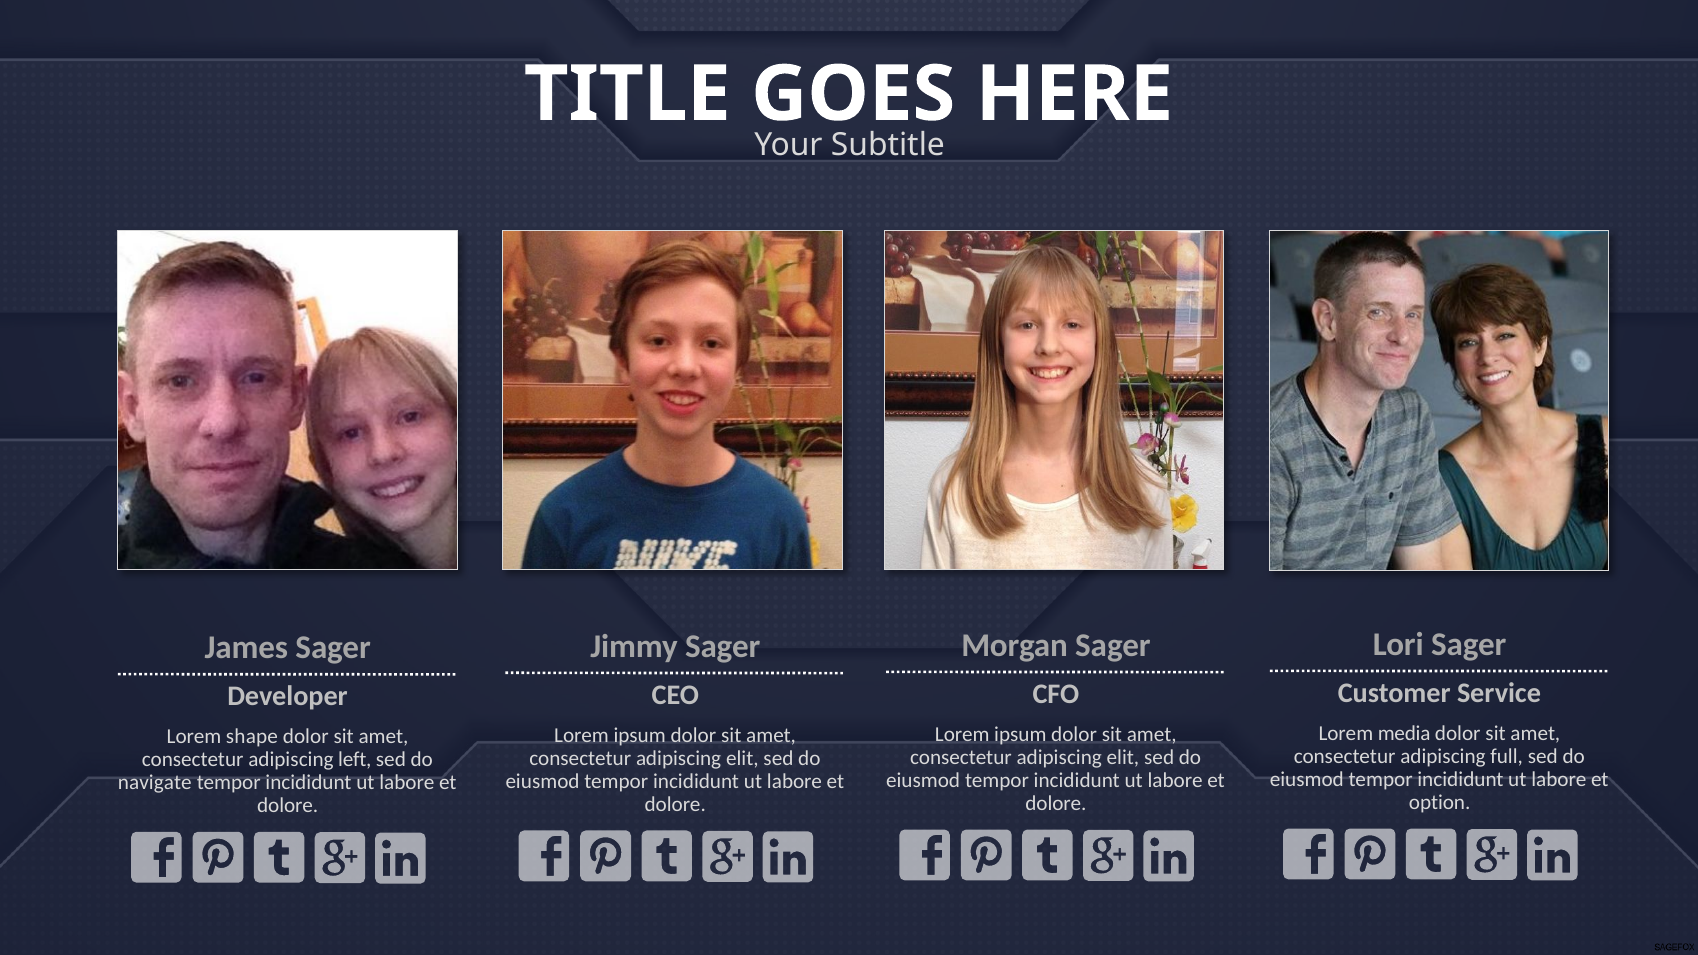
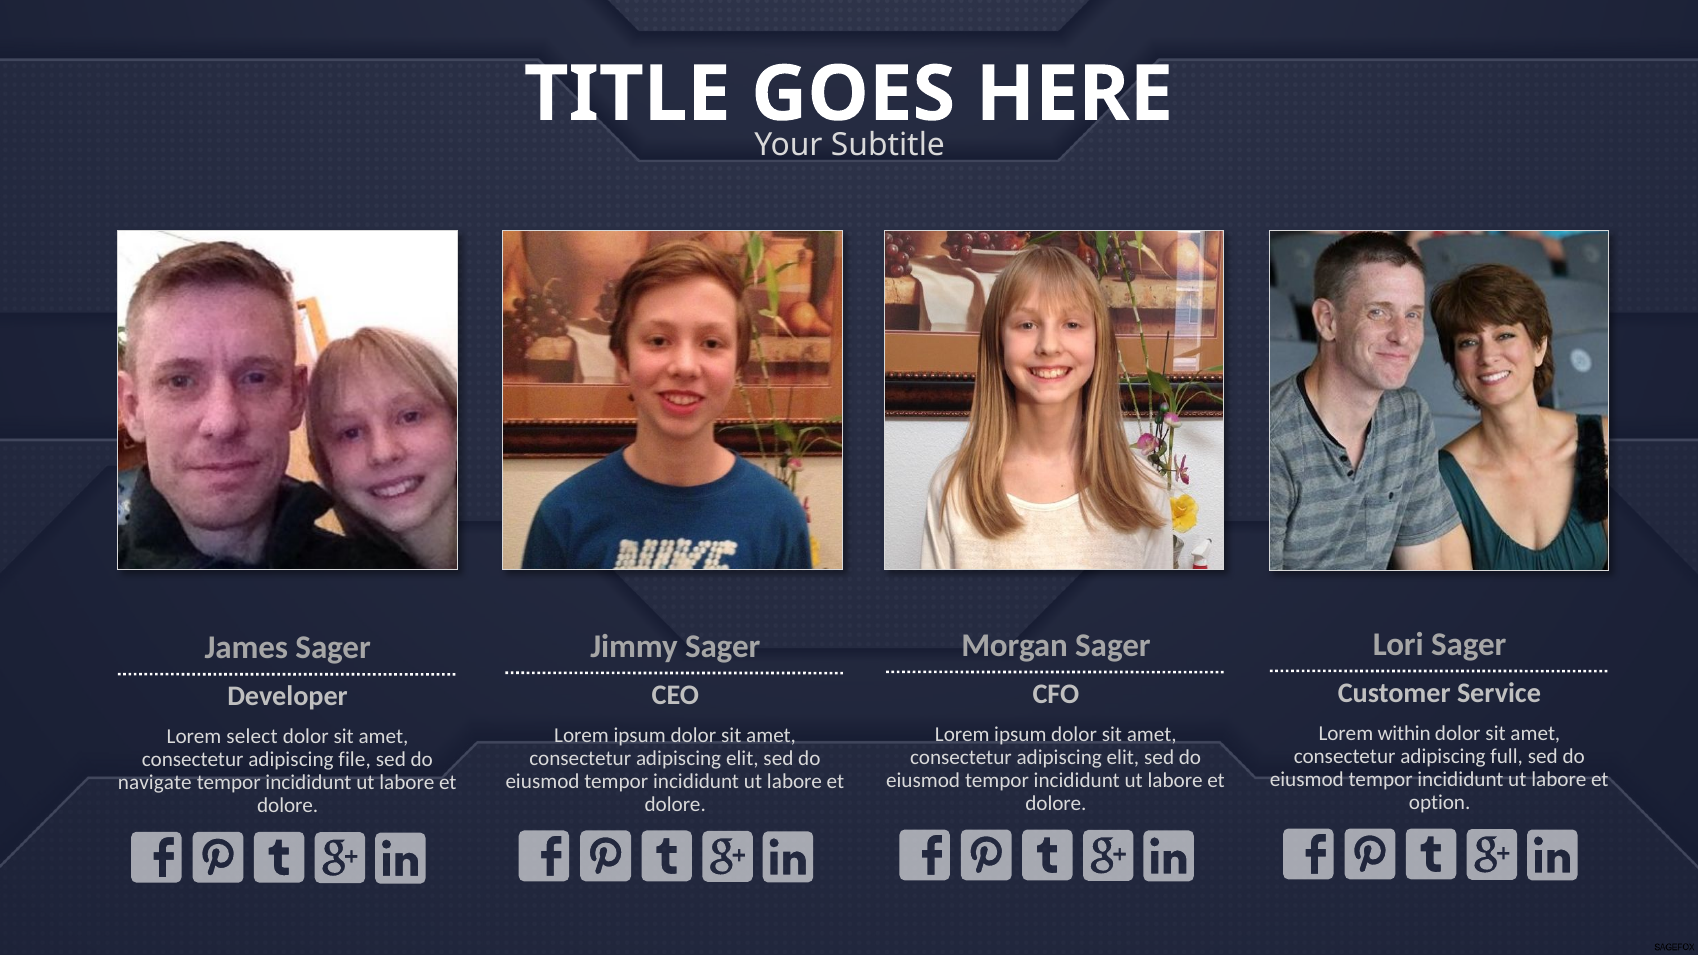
media: media -> within
shape: shape -> select
left: left -> file
